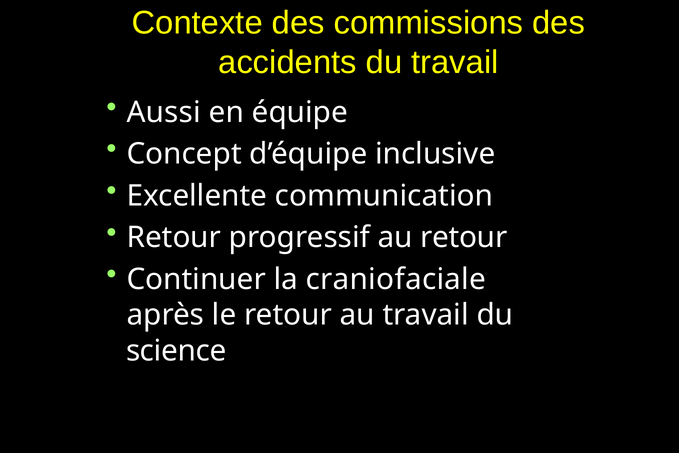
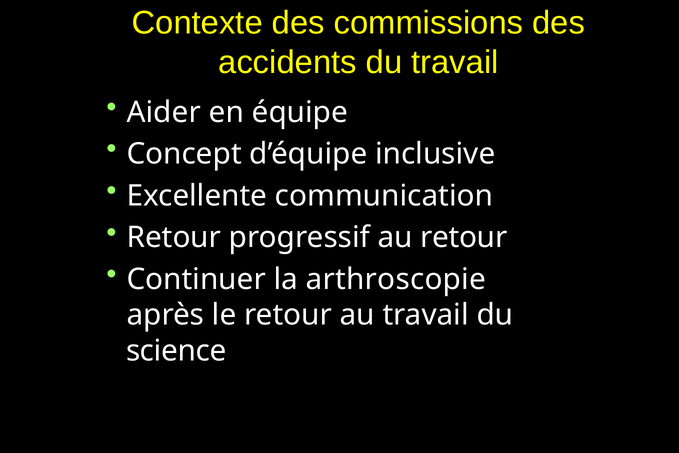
Aussi: Aussi -> Aider
craniofaciale: craniofaciale -> arthroscopie
